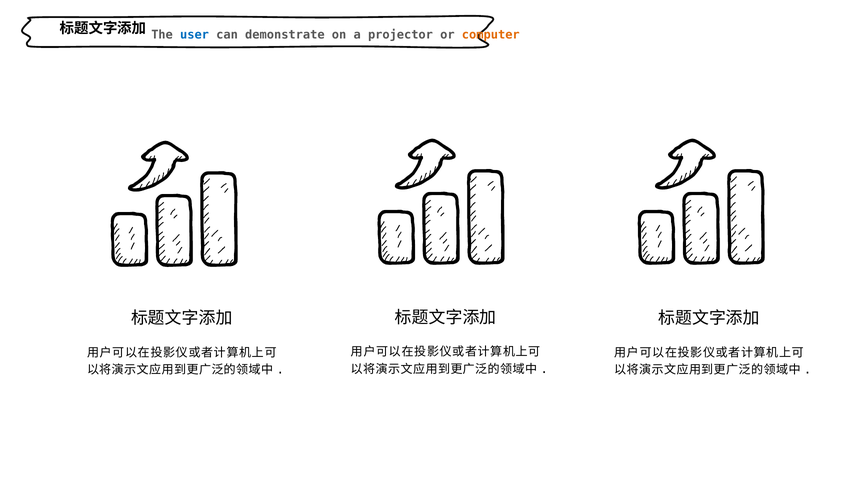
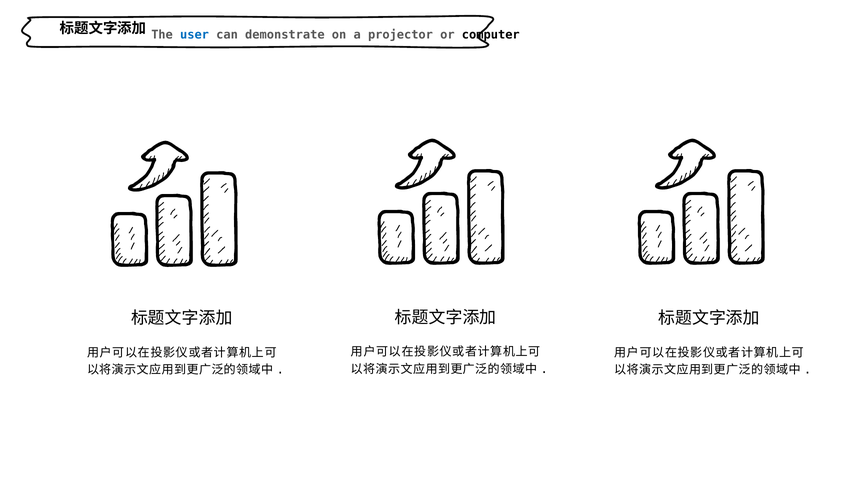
computer colour: orange -> black
